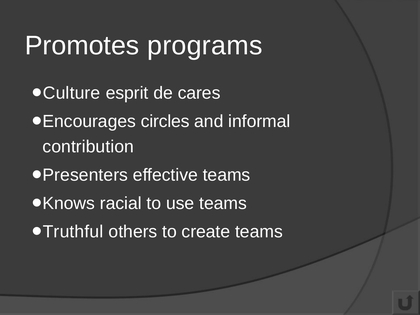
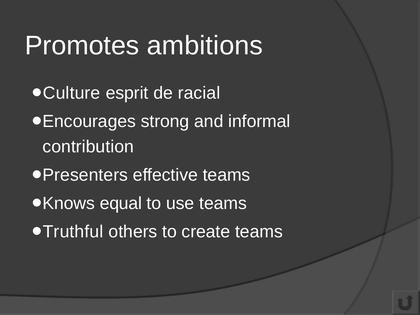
programs: programs -> ambitions
cares: cares -> racial
circles: circles -> strong
racial: racial -> equal
